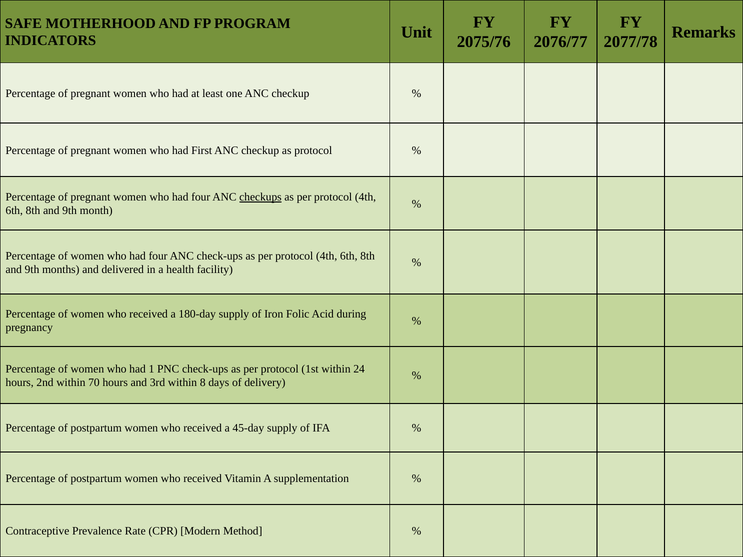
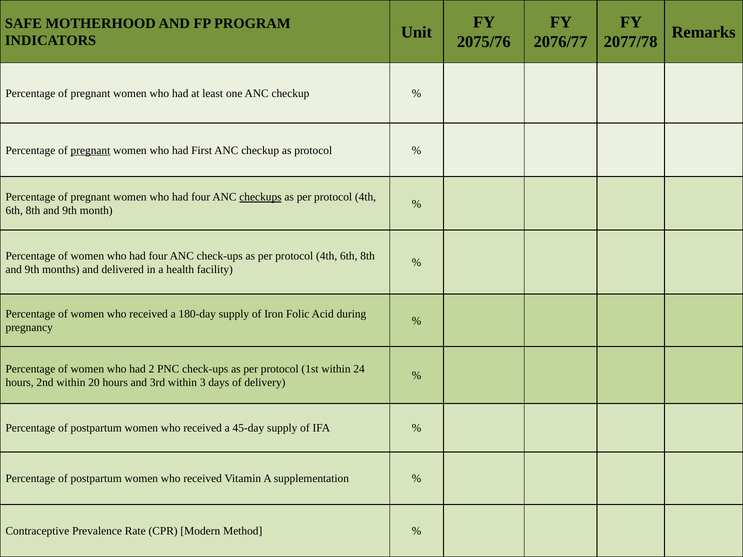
pregnant at (90, 150) underline: none -> present
1: 1 -> 2
70: 70 -> 20
8: 8 -> 3
